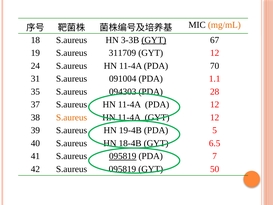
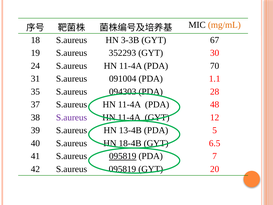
GYT at (154, 40) underline: present -> none
311709: 311709 -> 352293
12 at (215, 53): 12 -> 30
PDA 12: 12 -> 48
S.aureus at (72, 117) colour: orange -> purple
19-4B: 19-4B -> 13-4B
50: 50 -> 20
